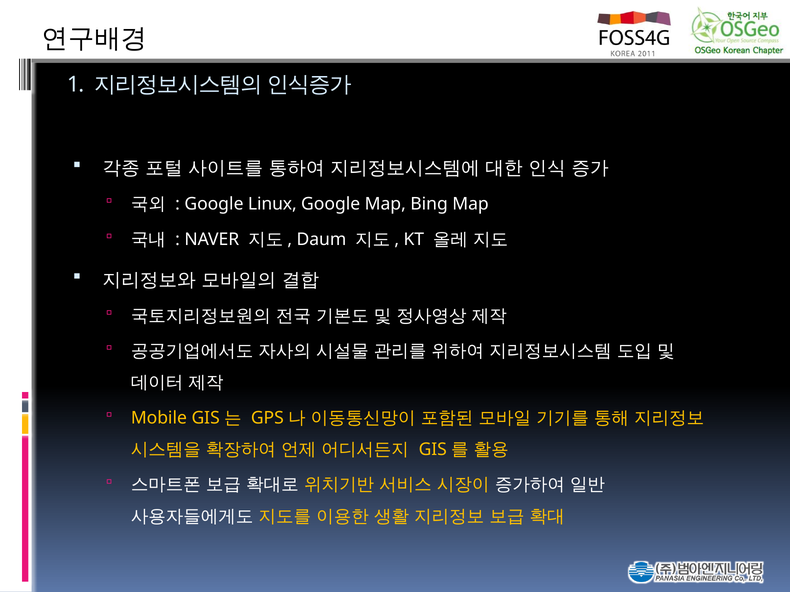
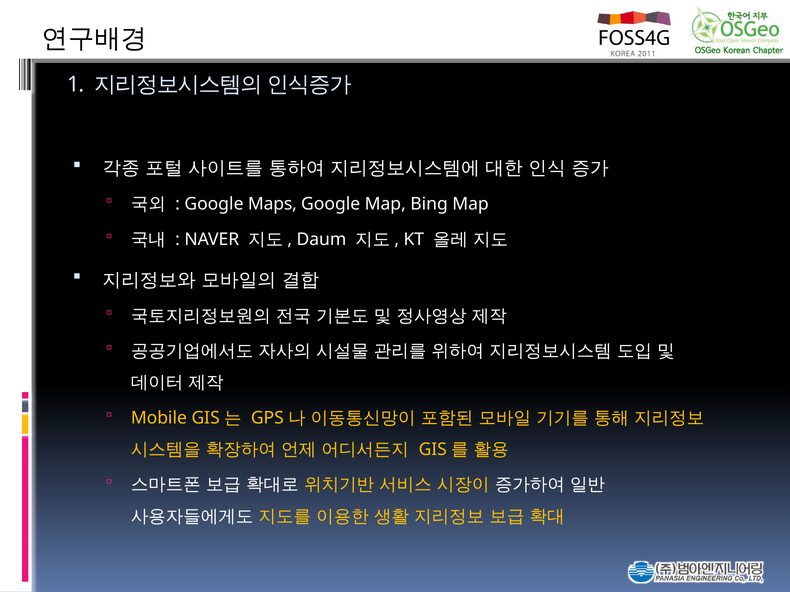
Linux: Linux -> Maps
